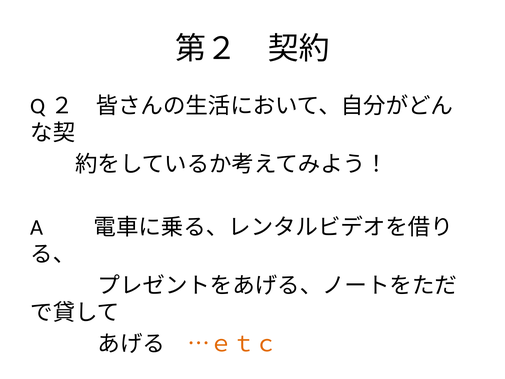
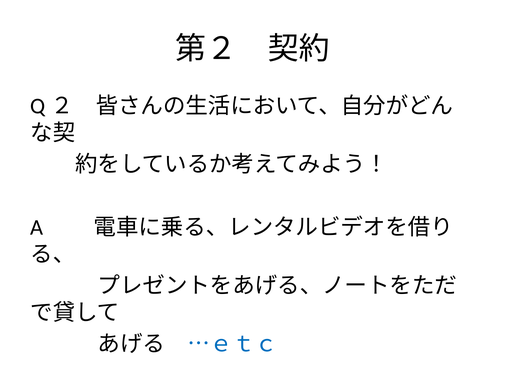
…ｅｔｃ colour: orange -> blue
